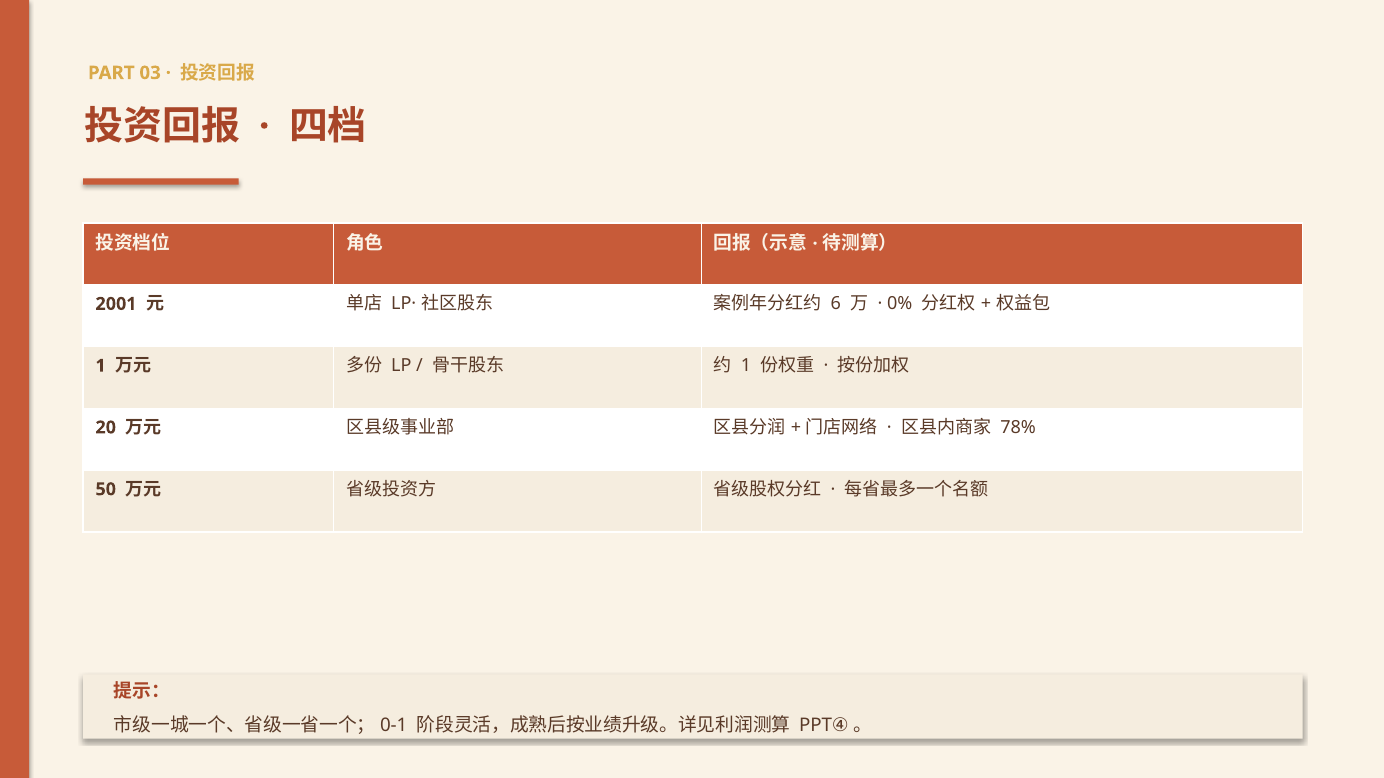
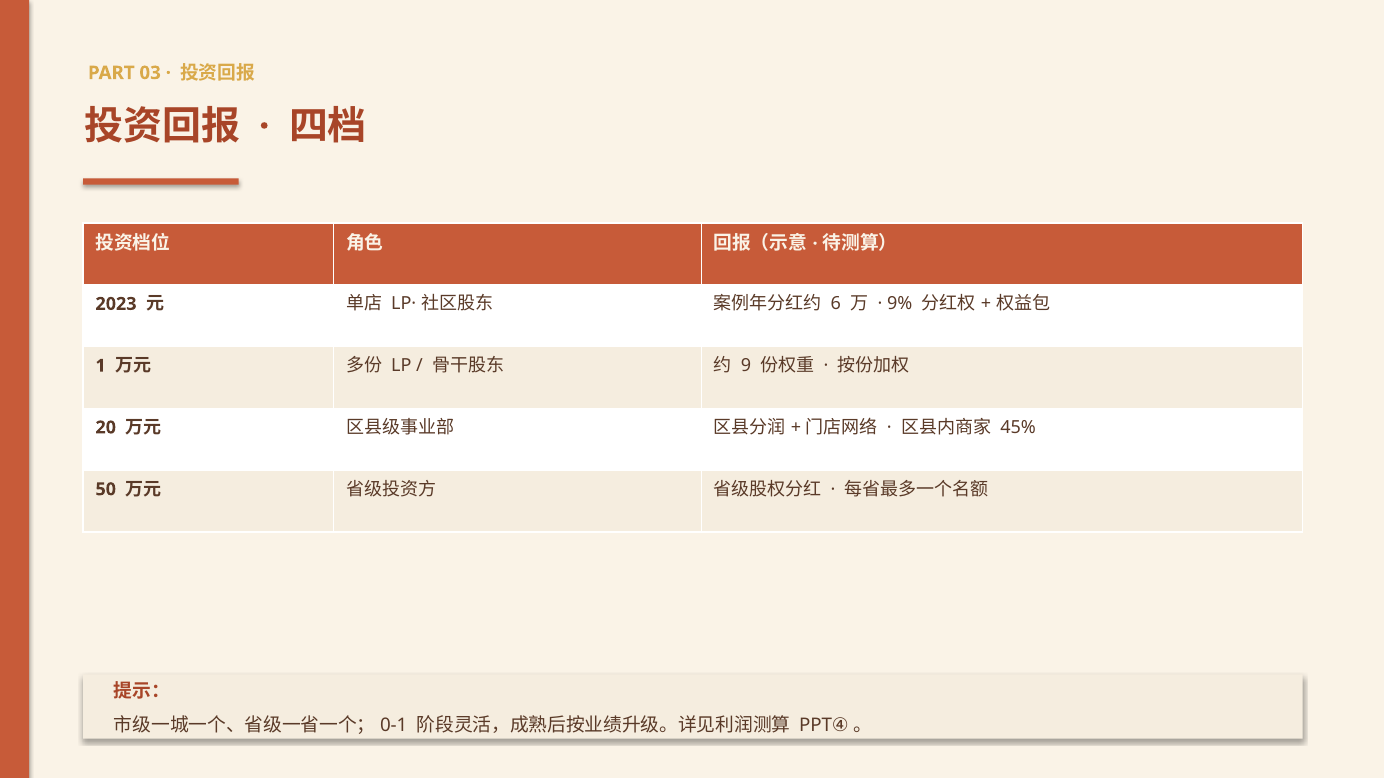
2001: 2001 -> 2023
0%: 0% -> 9%
1 at (746, 366): 1 -> 9
78%: 78% -> 45%
